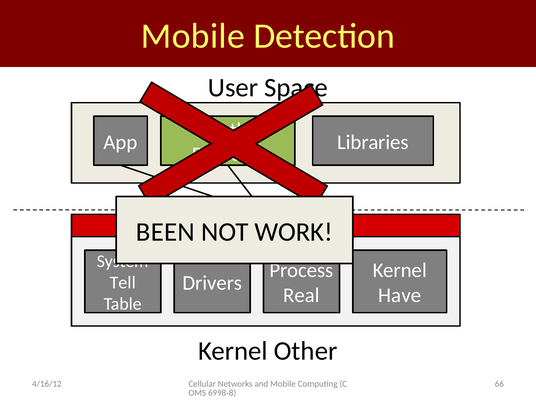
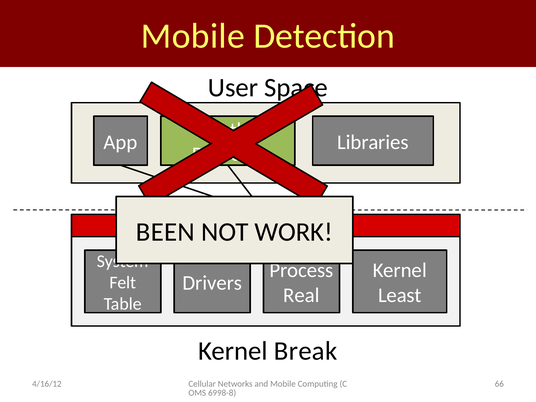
Tell: Tell -> Felt
Have: Have -> Least
Other: Other -> Break
